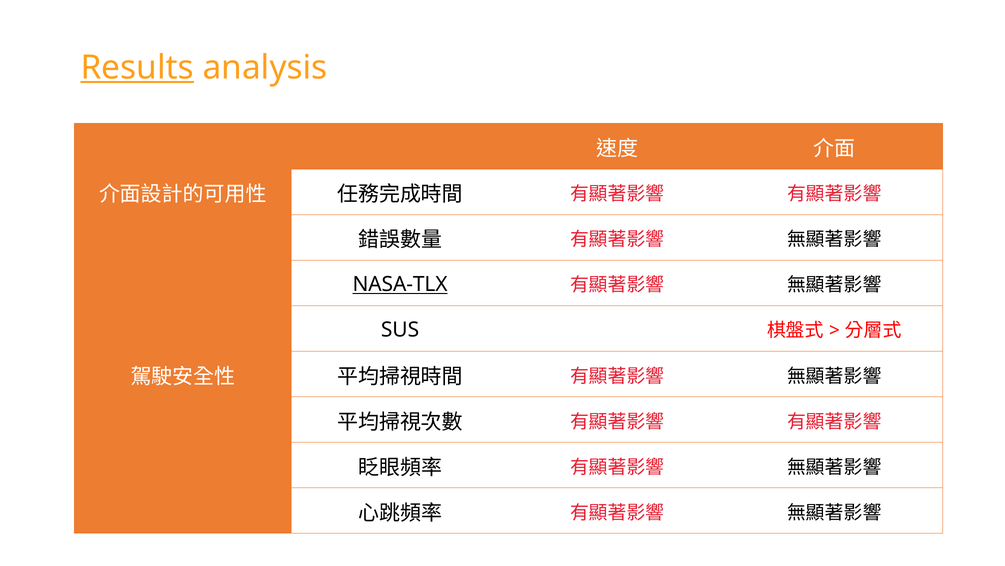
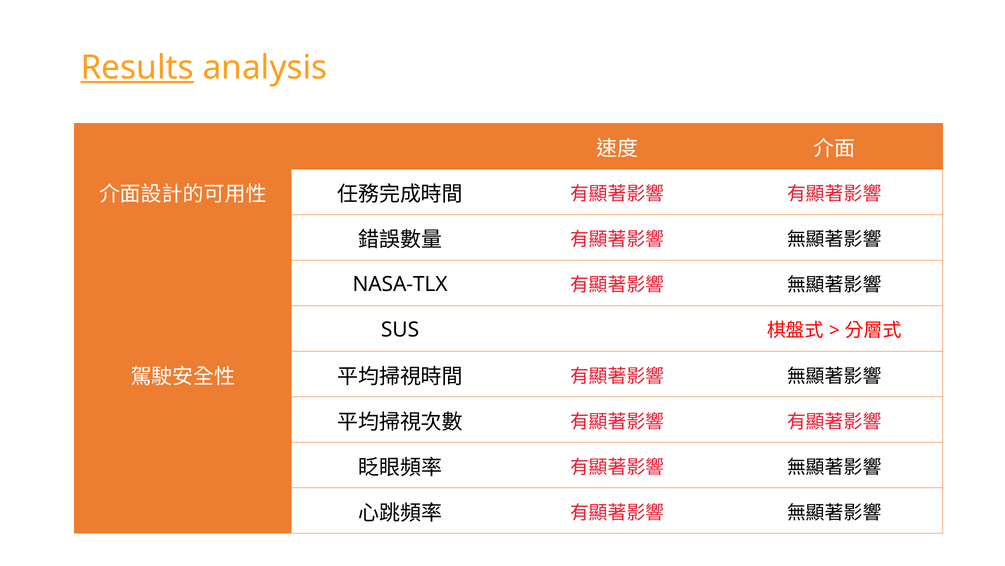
NASA-TLX underline: present -> none
